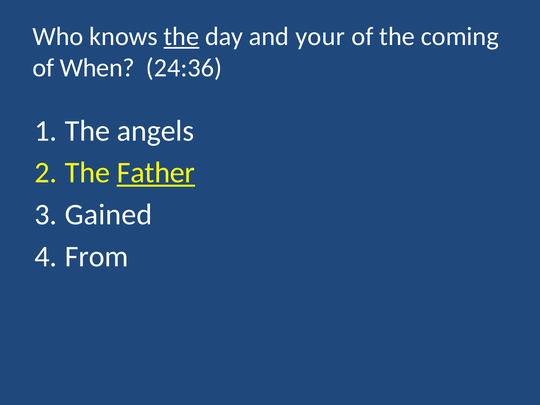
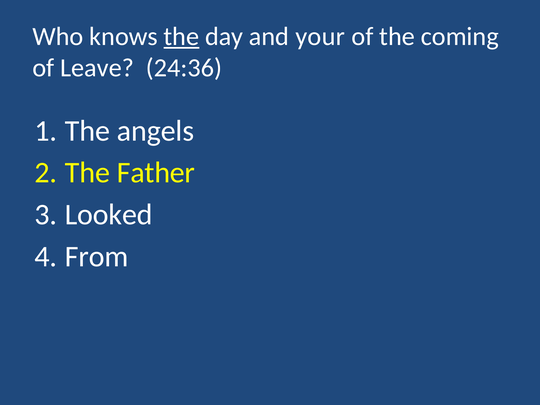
When: When -> Leave
Father underline: present -> none
Gained: Gained -> Looked
